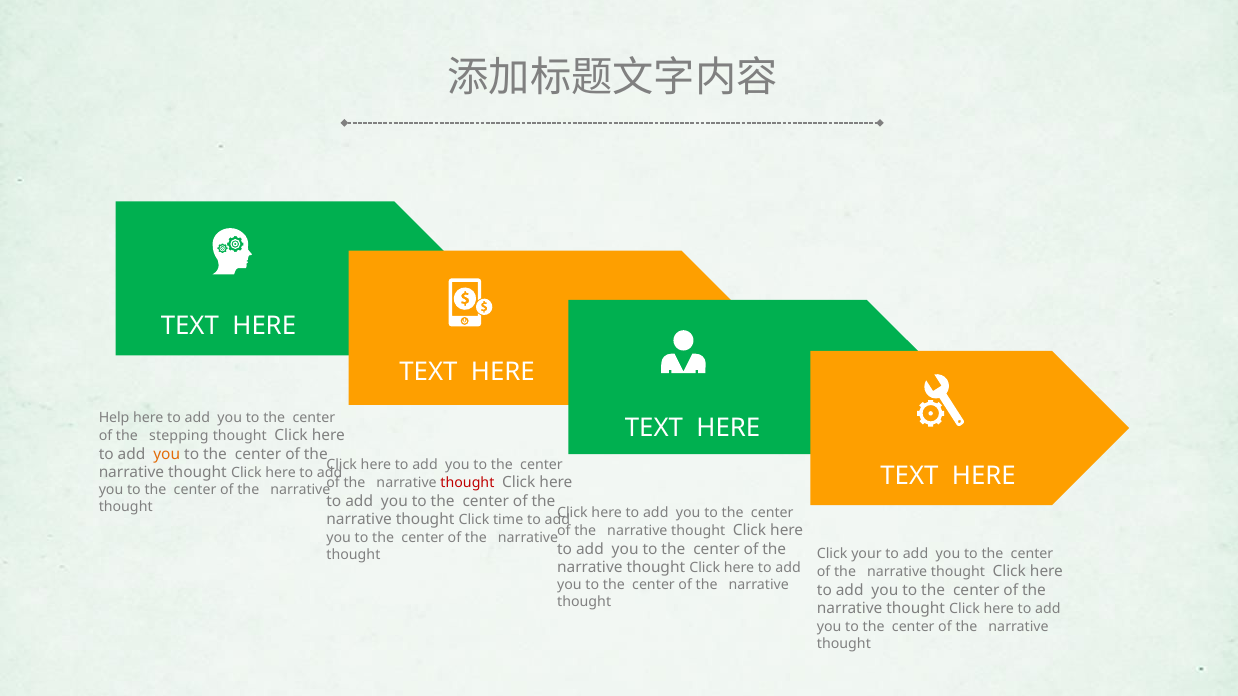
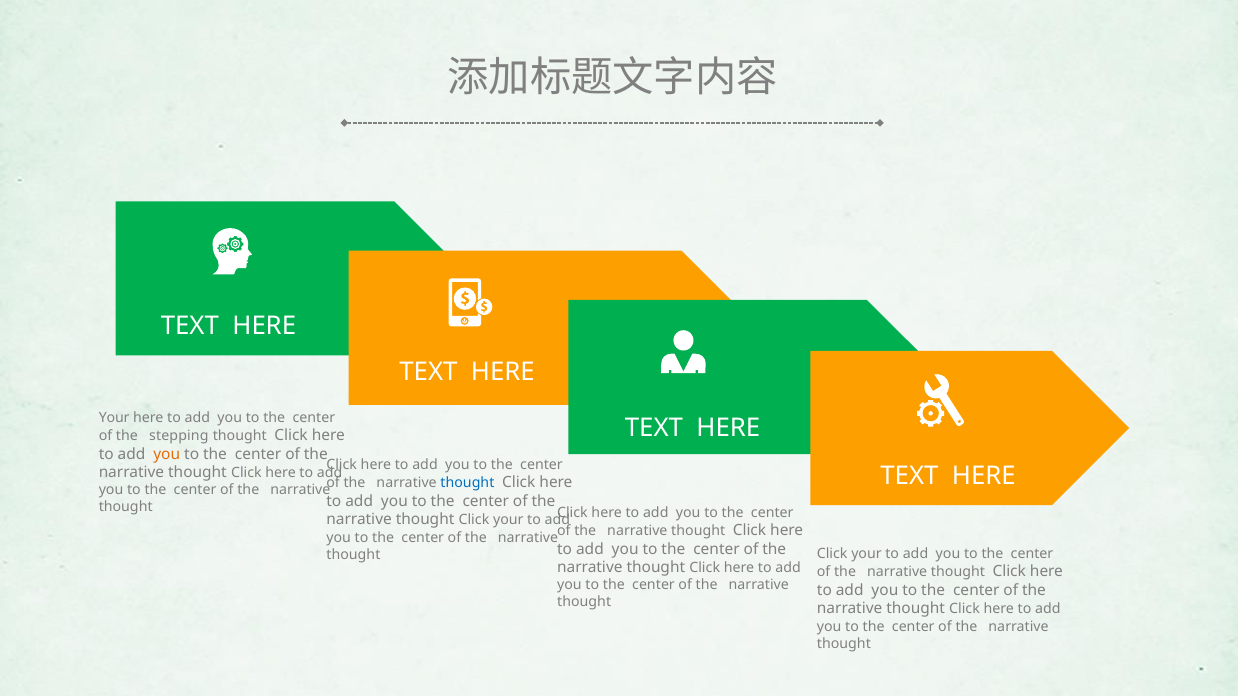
Help at (114, 418): Help -> Your
thought at (467, 483) colour: red -> blue
time at (508, 520): time -> your
